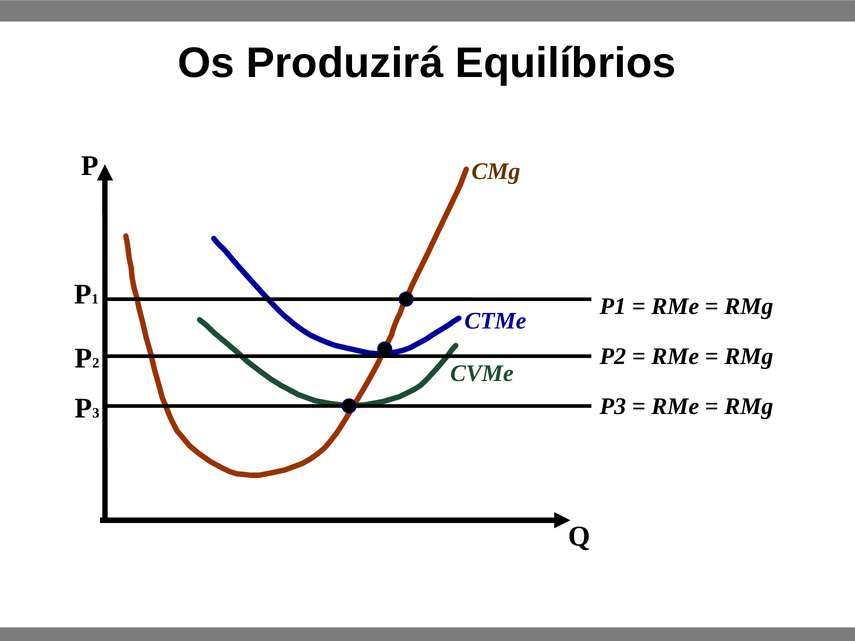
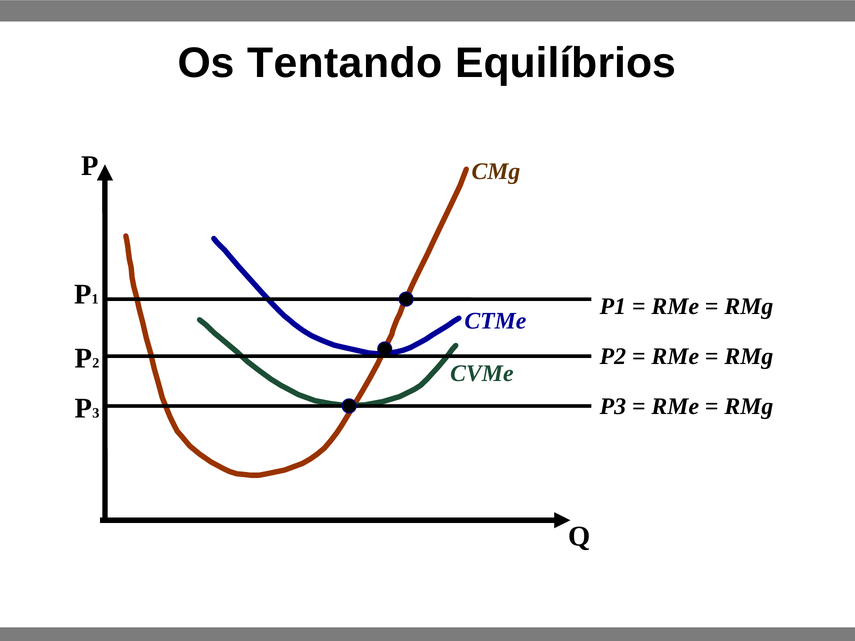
Produzirá: Produzirá -> Tentando
